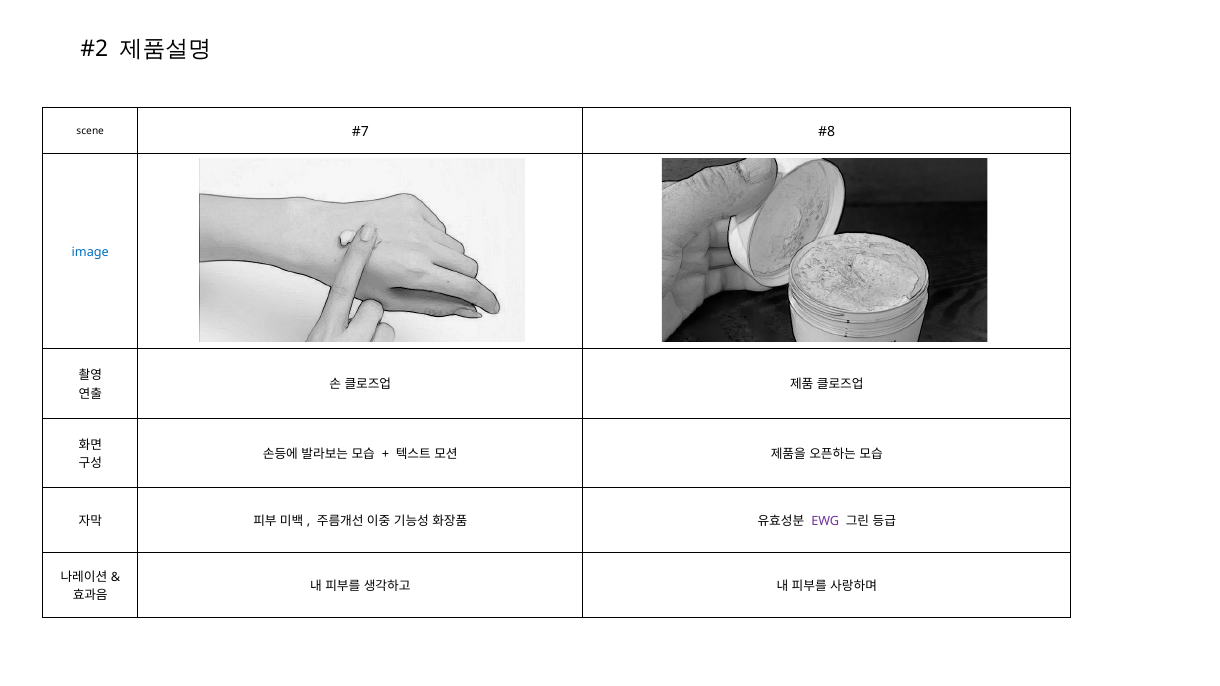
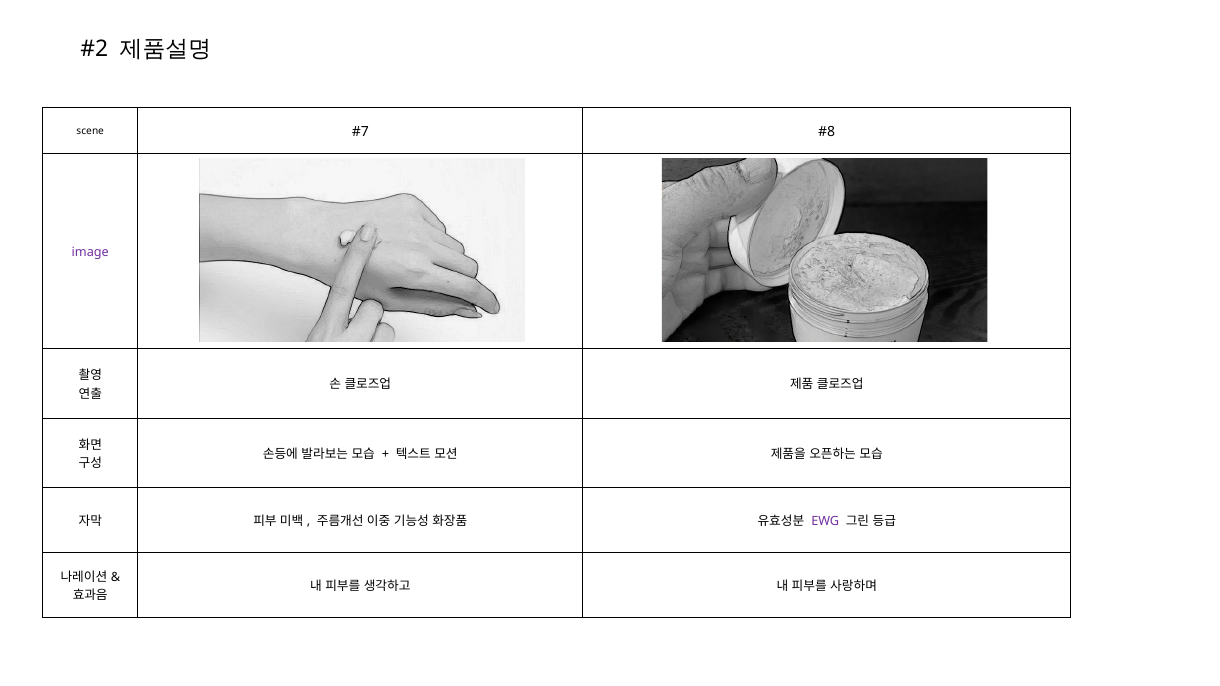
image colour: blue -> purple
